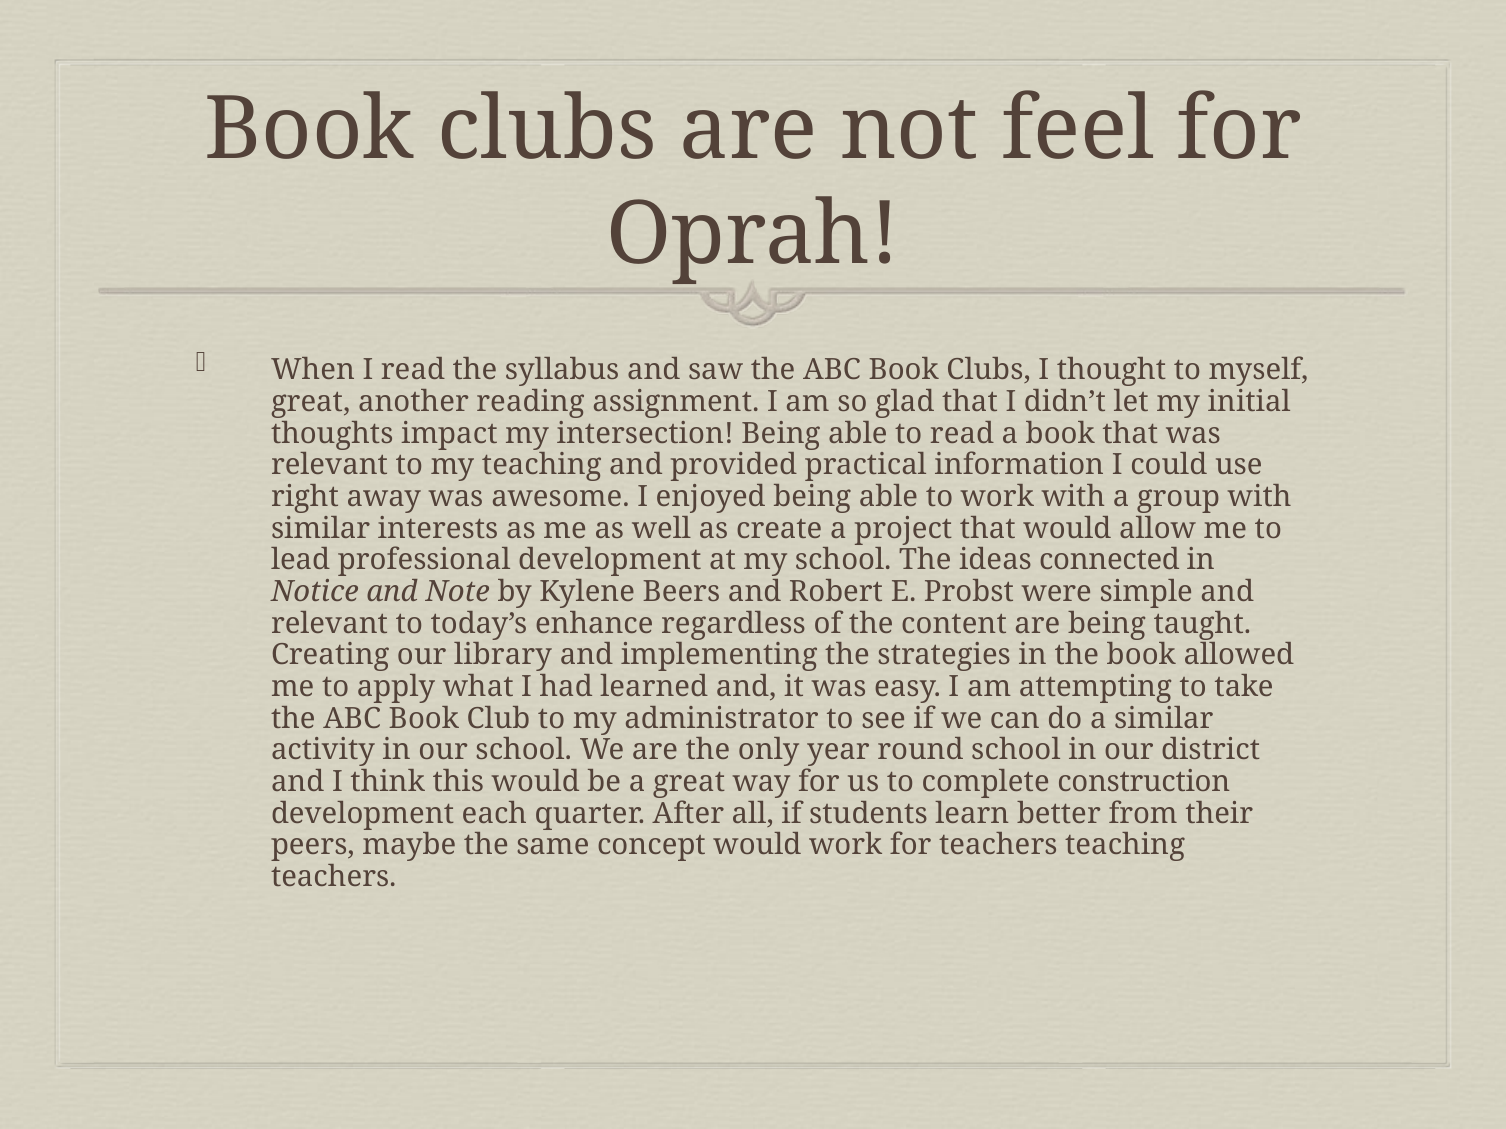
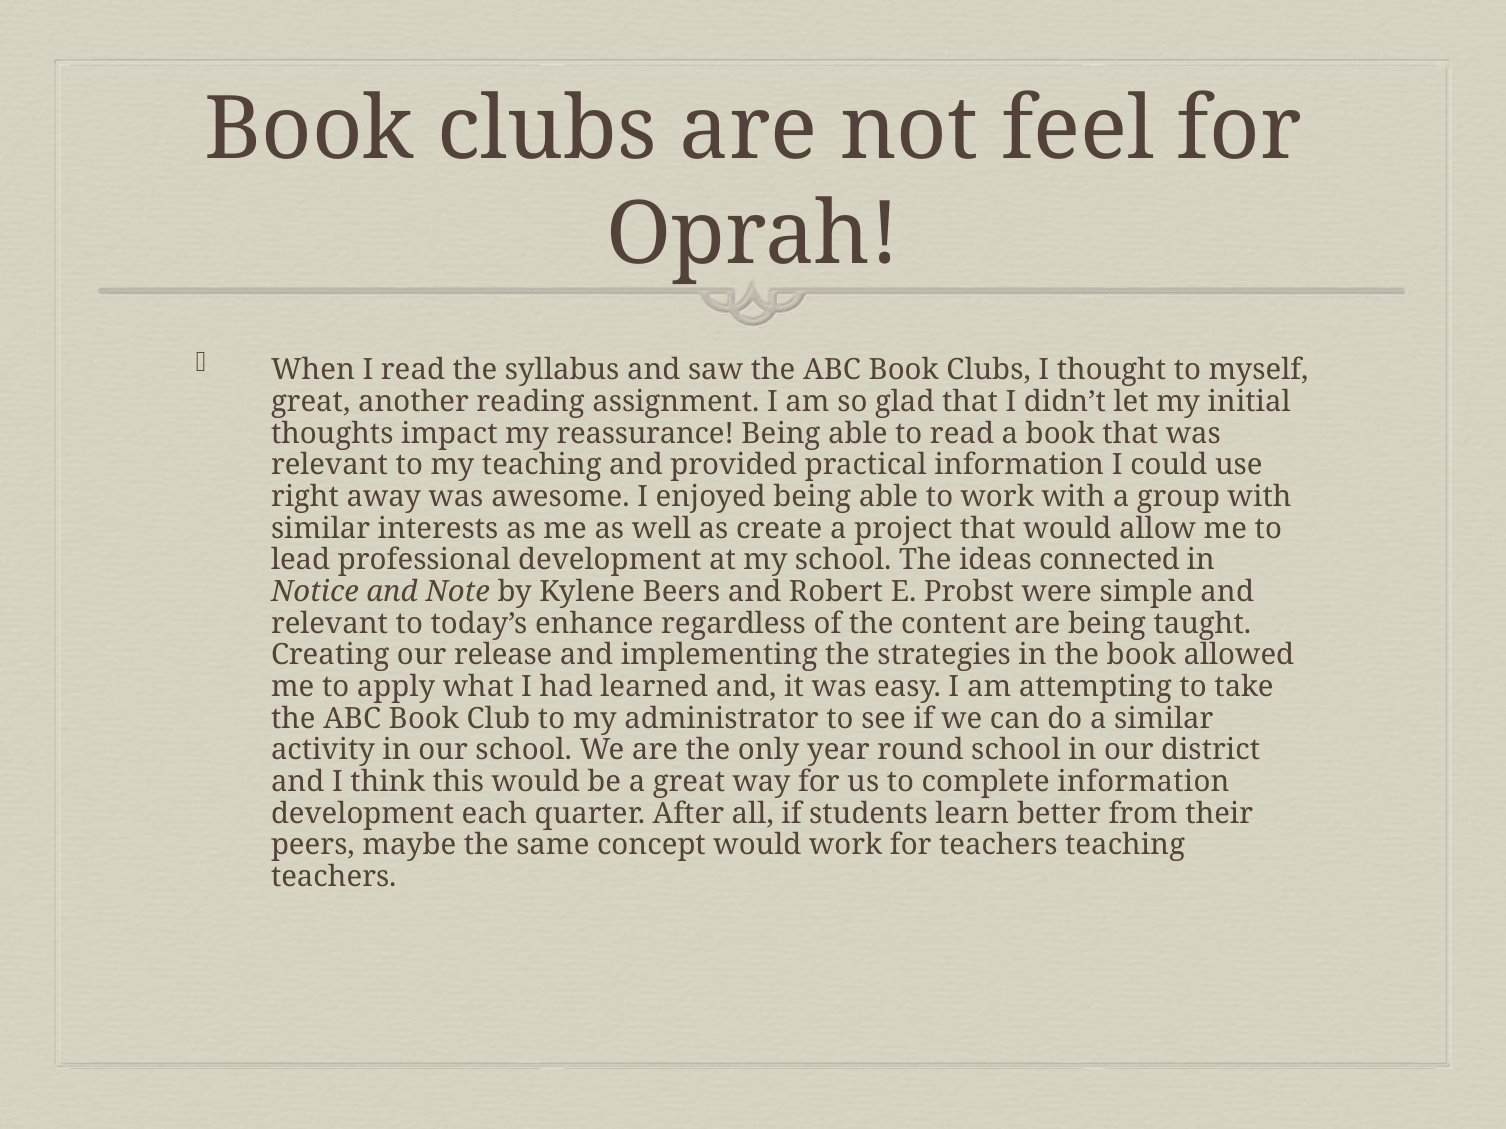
intersection: intersection -> reassurance
library: library -> release
complete construction: construction -> information
